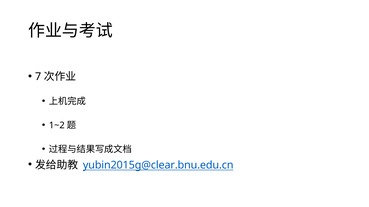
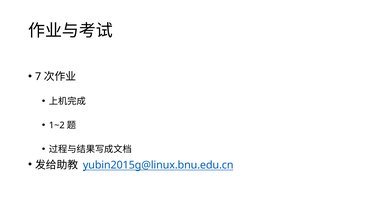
yubin2015g@clear.bnu.edu.cn: yubin2015g@clear.bnu.edu.cn -> yubin2015g@linux.bnu.edu.cn
